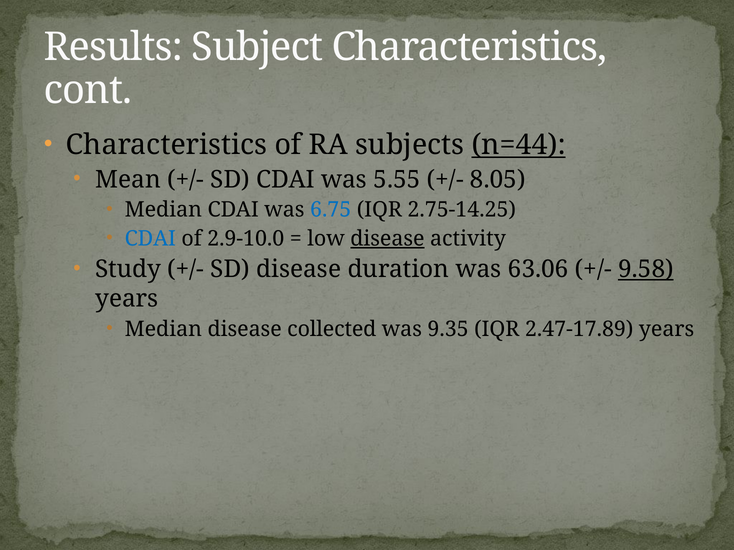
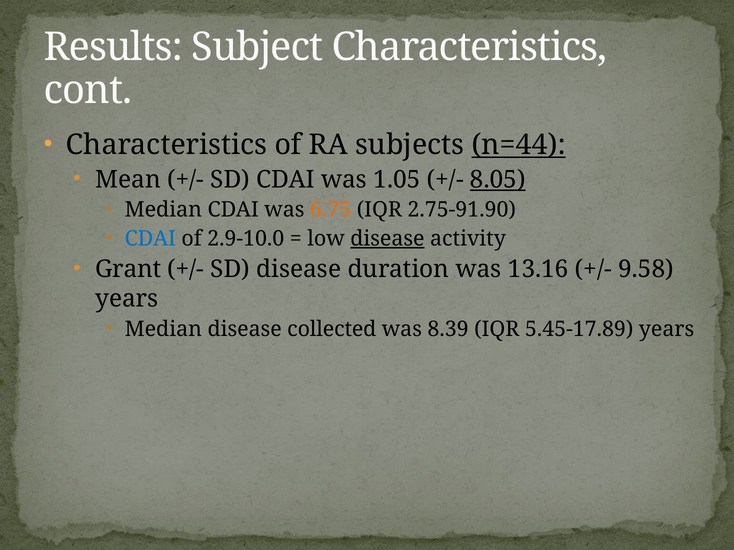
5.55: 5.55 -> 1.05
8.05 underline: none -> present
6.75 colour: blue -> orange
2.75-14.25: 2.75-14.25 -> 2.75-91.90
Study: Study -> Grant
63.06: 63.06 -> 13.16
9.58 underline: present -> none
9.35: 9.35 -> 8.39
2.47-17.89: 2.47-17.89 -> 5.45-17.89
